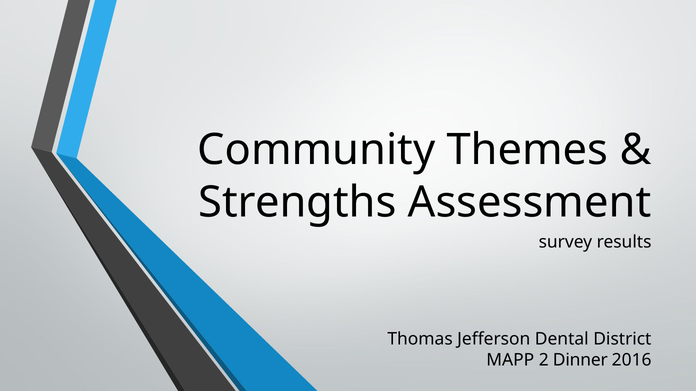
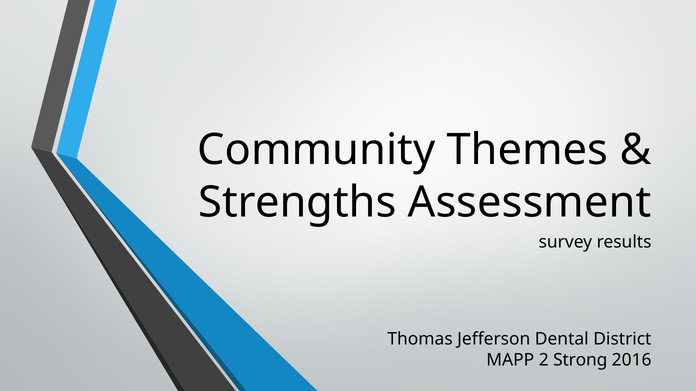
Dinner: Dinner -> Strong
